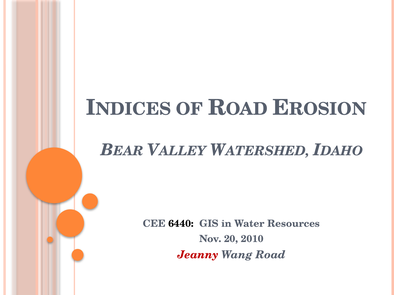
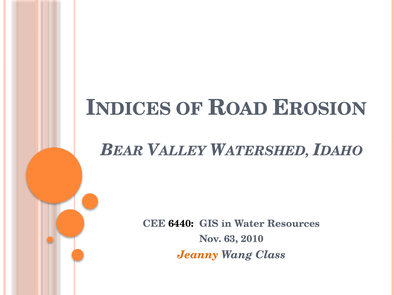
20: 20 -> 63
Jeanny colour: red -> orange
Road: Road -> Class
